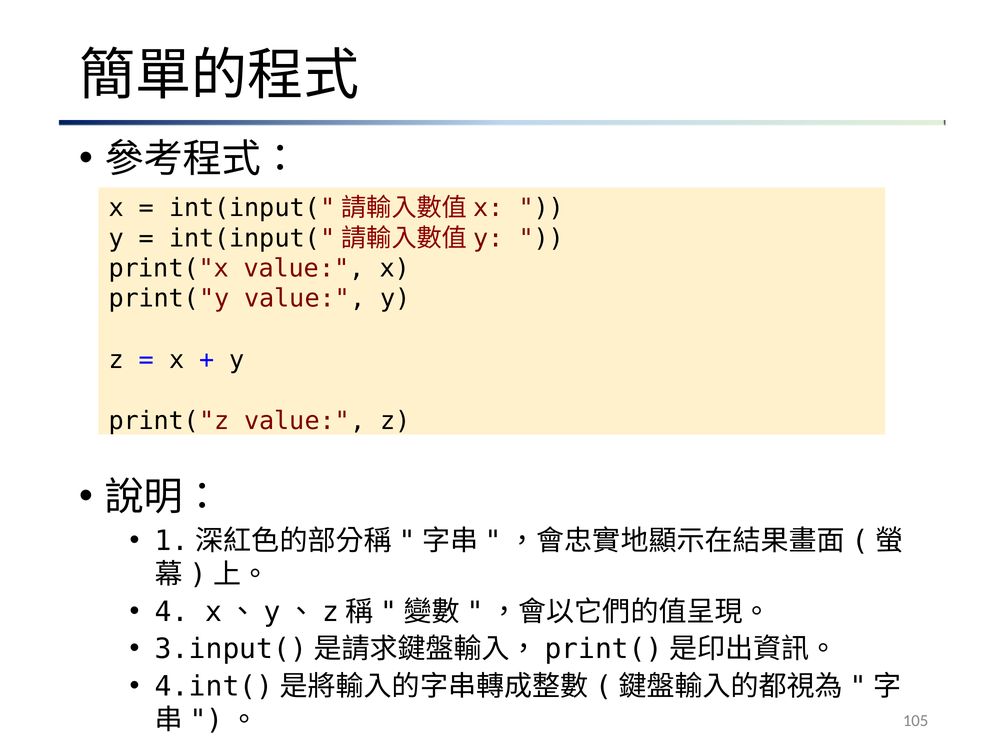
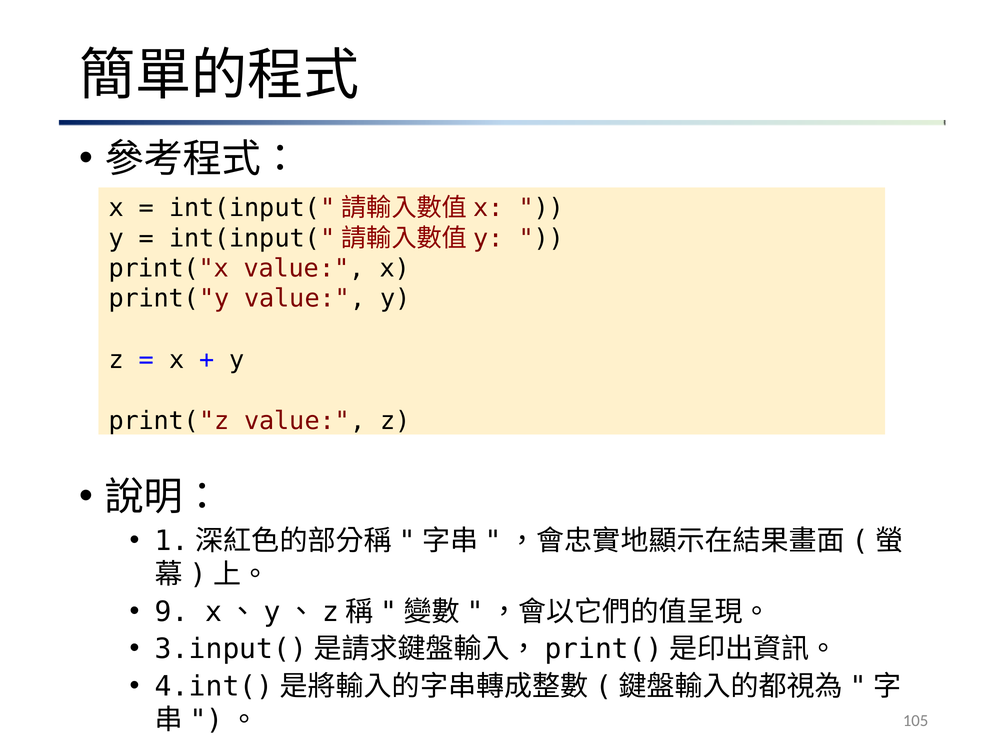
4: 4 -> 9
